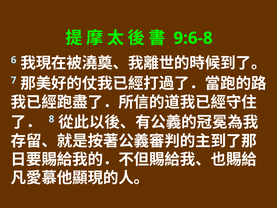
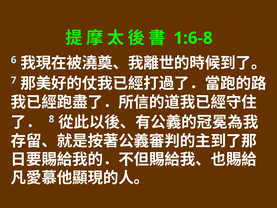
9:6-8: 9:6-8 -> 1:6-8
